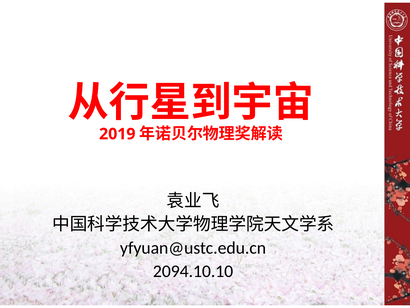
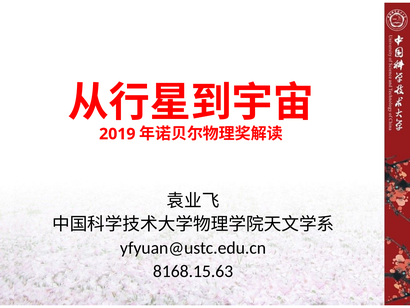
2094.10.10: 2094.10.10 -> 8168.15.63
